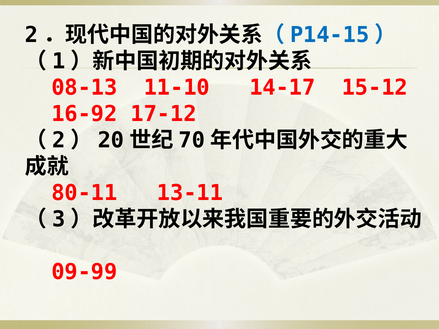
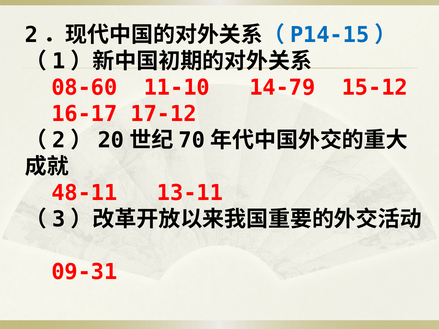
08-13: 08-13 -> 08-60
14-17: 14-17 -> 14-79
16-92: 16-92 -> 16-17
80-11: 80-11 -> 48-11
09-99: 09-99 -> 09-31
